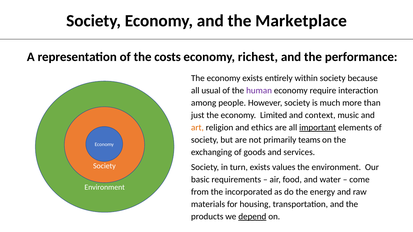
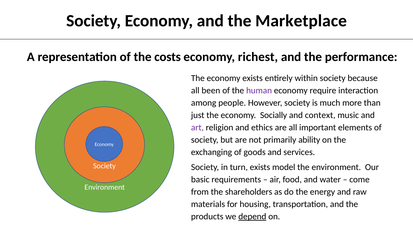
usual: usual -> been
Limited: Limited -> Socially
art colour: orange -> purple
important underline: present -> none
teams: teams -> ability
values: values -> model
incorporated: incorporated -> shareholders
